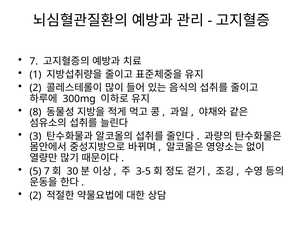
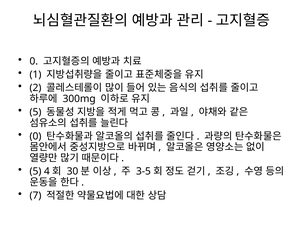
7 at (34, 61): 7 -> 0
8 at (35, 112): 8 -> 5
3 at (35, 136): 3 -> 0
5 7: 7 -> 4
2 at (35, 196): 2 -> 7
